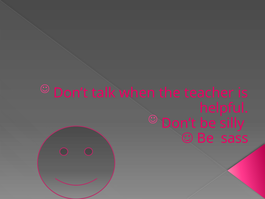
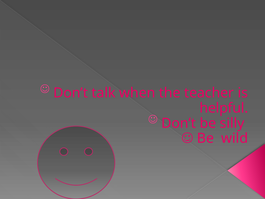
sass: sass -> wild
